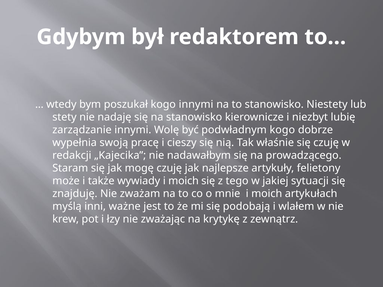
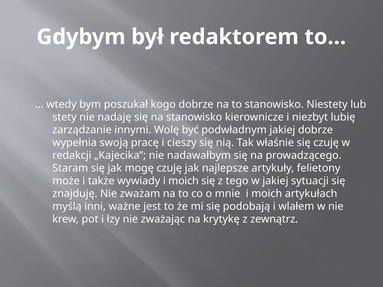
kogo innymi: innymi -> dobrze
podwładnym kogo: kogo -> jakiej
